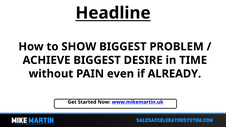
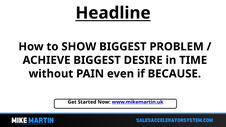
ALREADY: ALREADY -> BECAUSE
